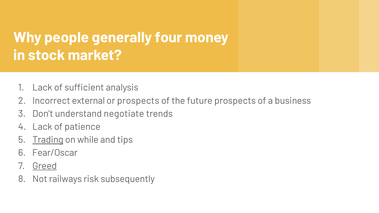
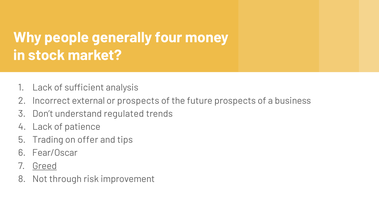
negotiate: negotiate -> regulated
Trading underline: present -> none
while: while -> offer
railways: railways -> through
subsequently: subsequently -> improvement
